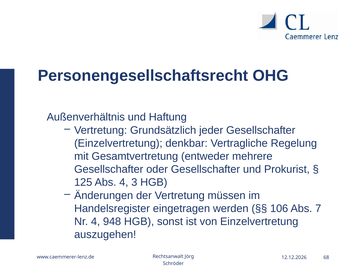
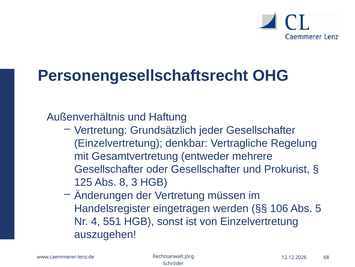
Abs 4: 4 -> 8
7: 7 -> 5
948: 948 -> 551
